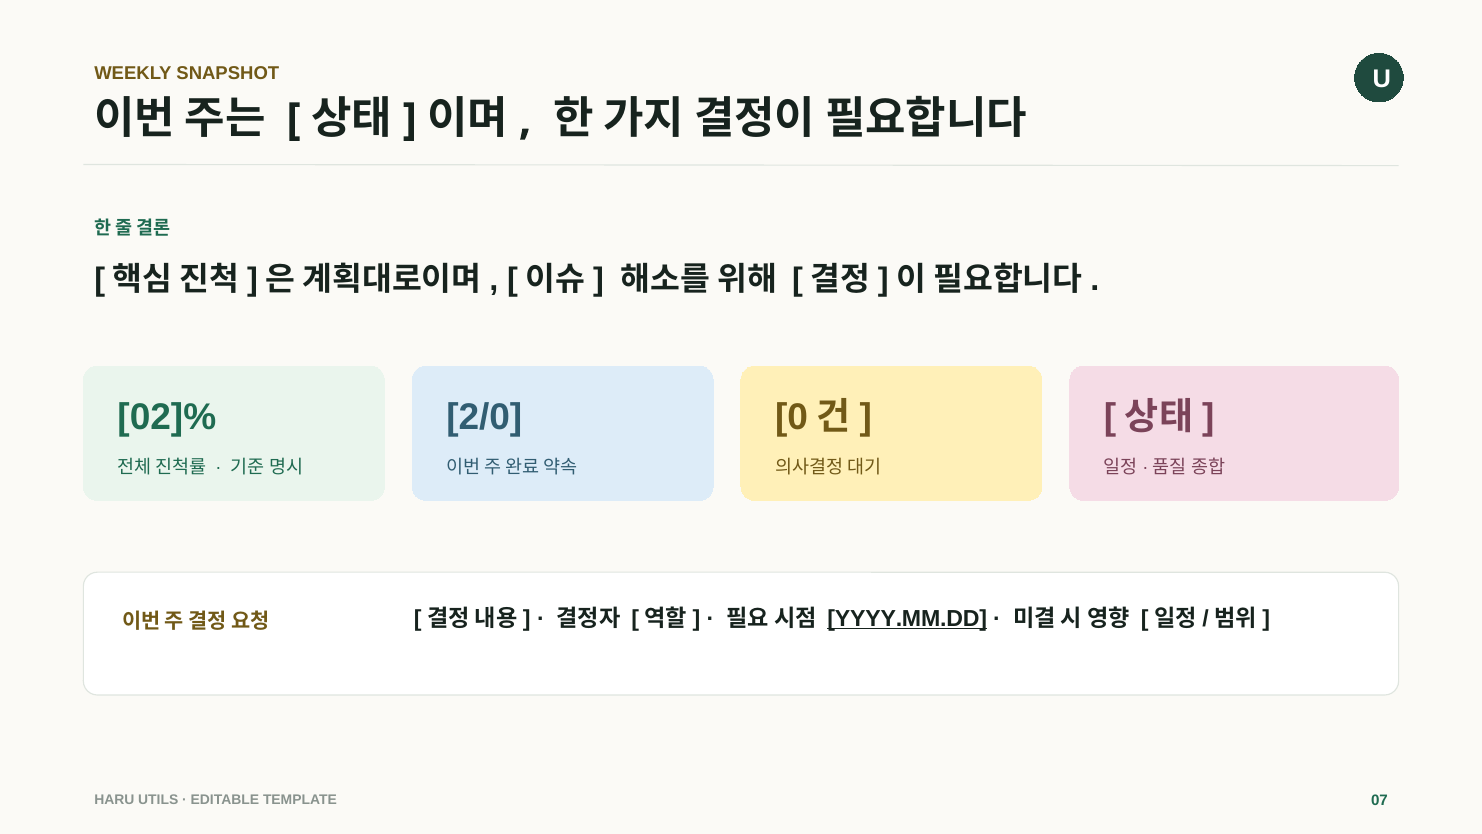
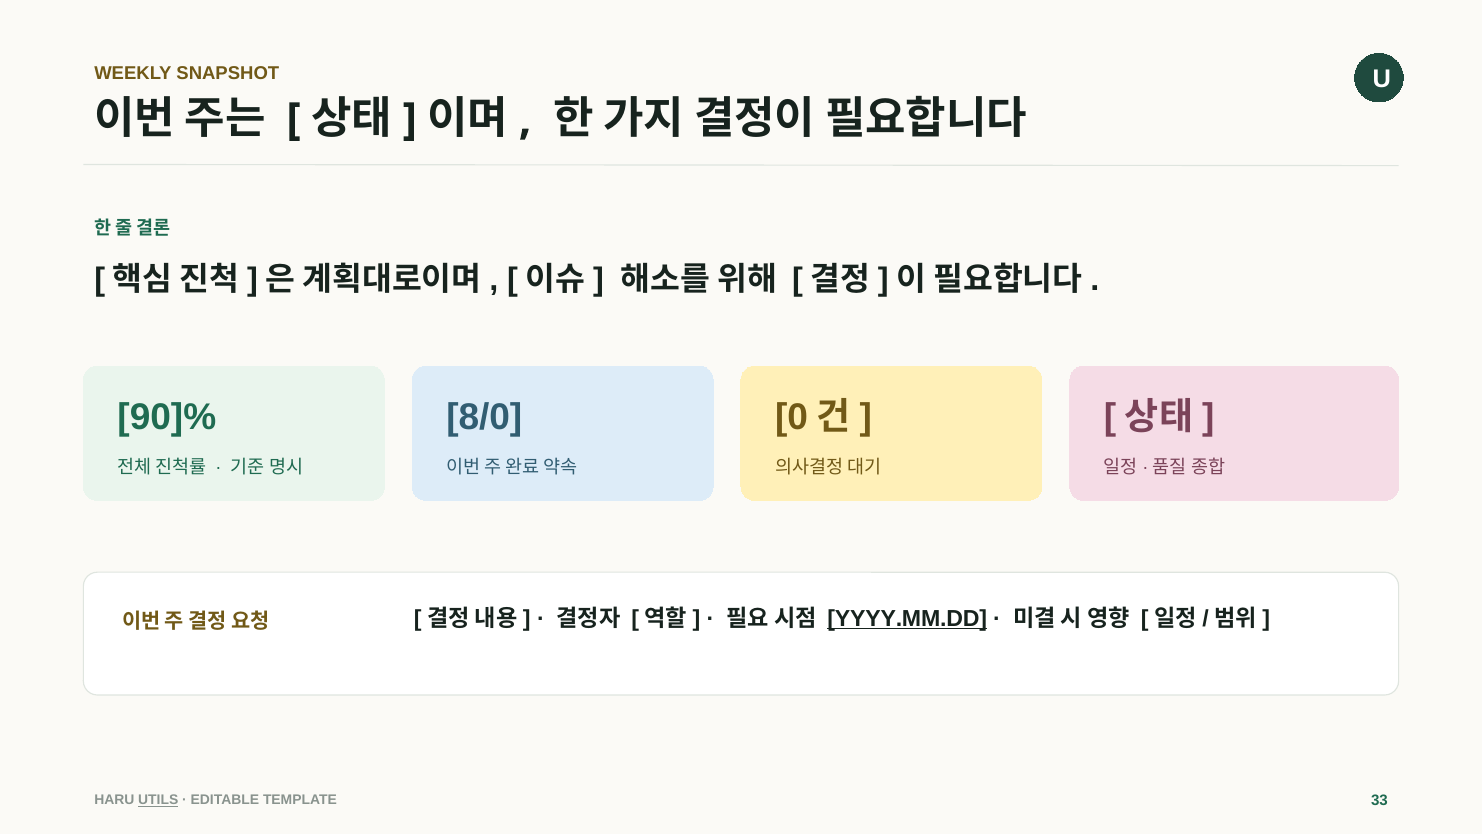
02]%: 02]% -> 90]%
2/0: 2/0 -> 8/0
UTILS underline: none -> present
07: 07 -> 33
